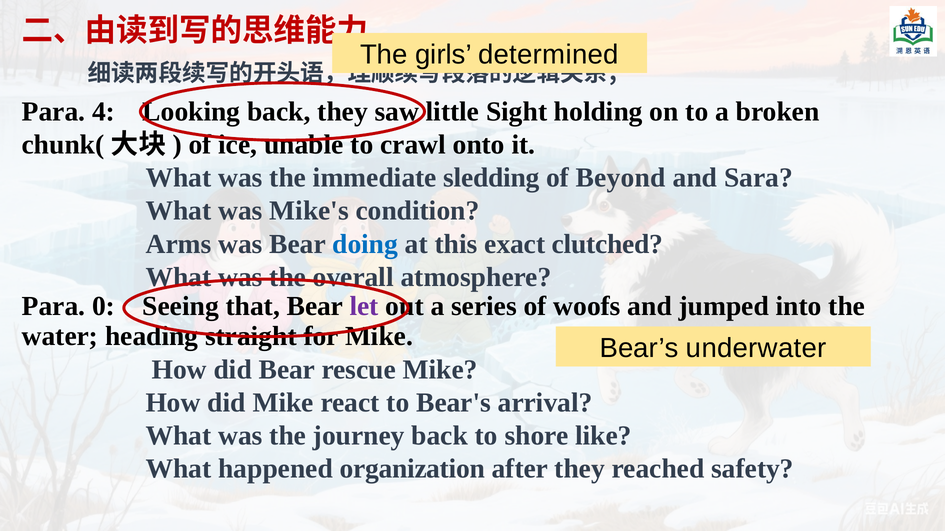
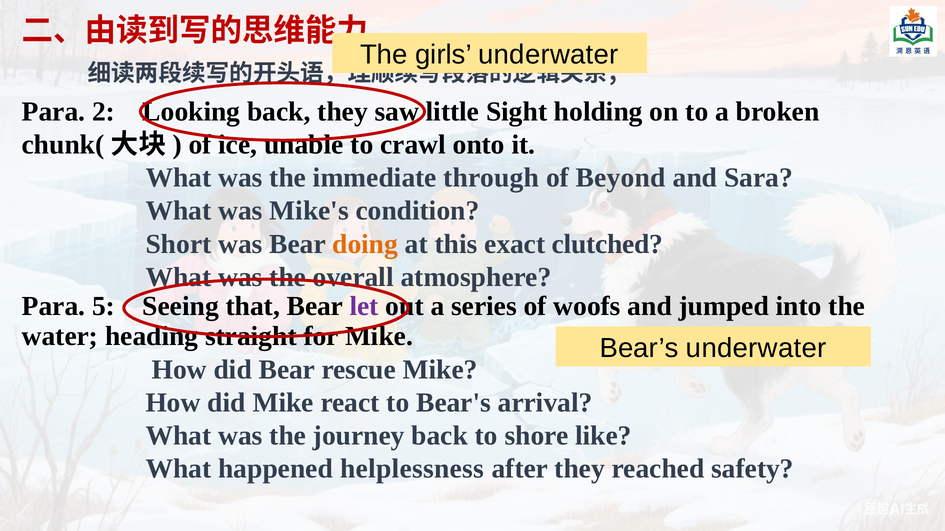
girls determined: determined -> underwater
4: 4 -> 2
sledding: sledding -> through
Arms: Arms -> Short
doing colour: blue -> orange
0: 0 -> 5
organization: organization -> helplessness
